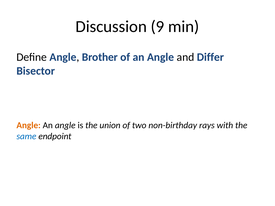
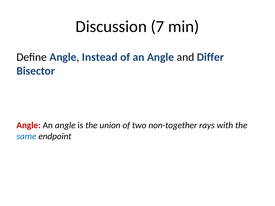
9: 9 -> 7
Brother: Brother -> Instead
Angle at (29, 125) colour: orange -> red
non-birthday: non-birthday -> non-together
